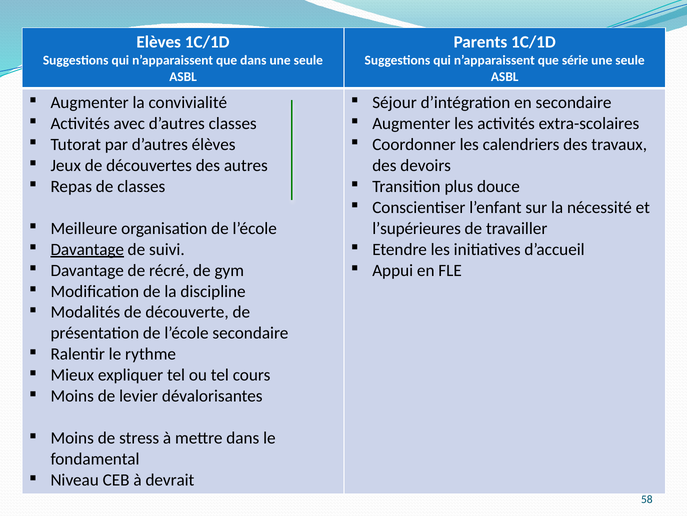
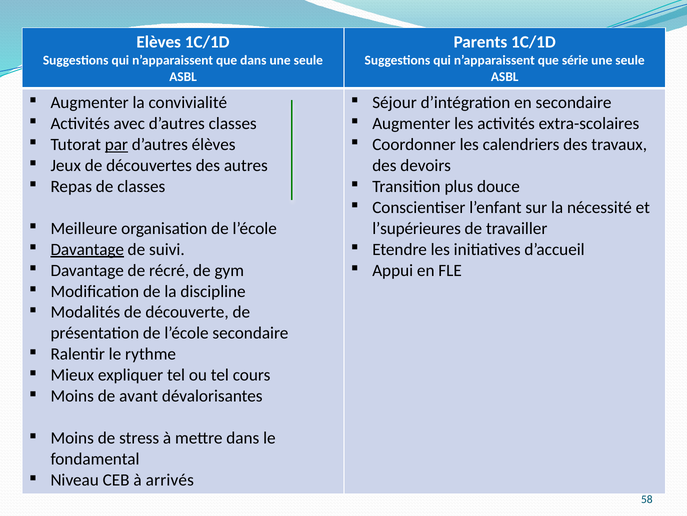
par underline: none -> present
levier: levier -> avant
devrait: devrait -> arrivés
